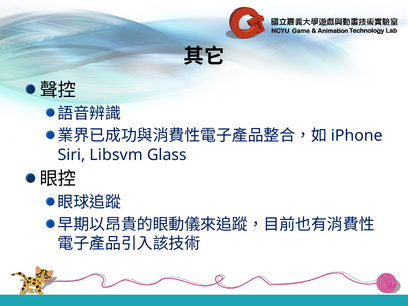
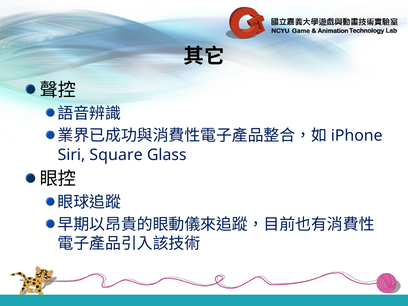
Libsvm: Libsvm -> Square
